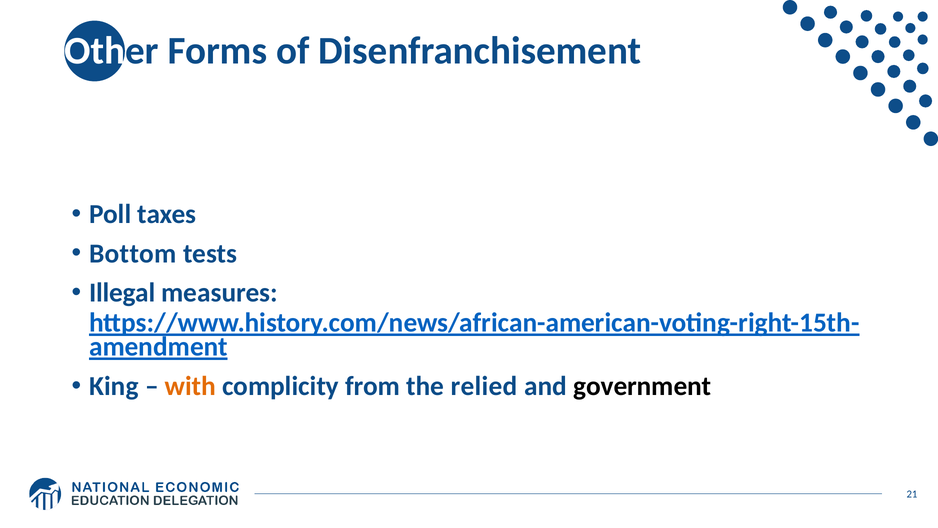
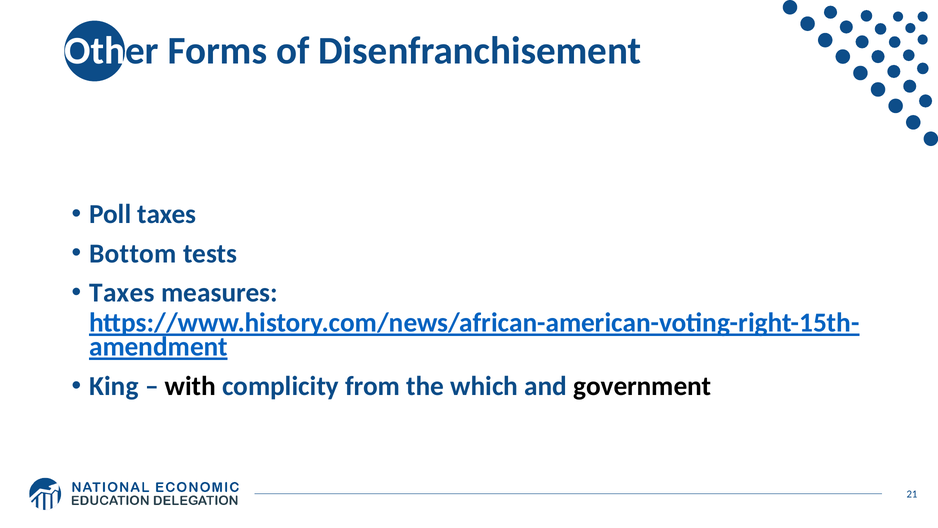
Illegal at (122, 293): Illegal -> Taxes
with colour: orange -> black
relied: relied -> which
